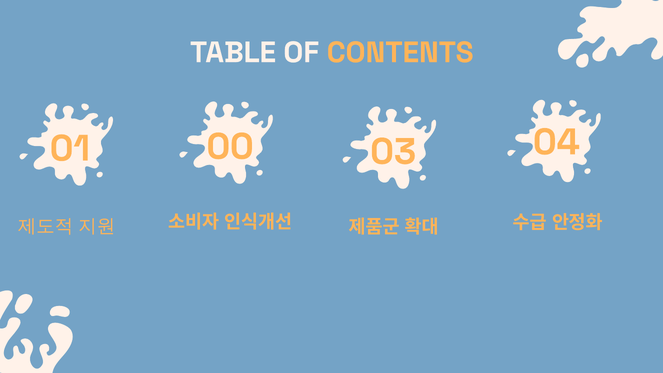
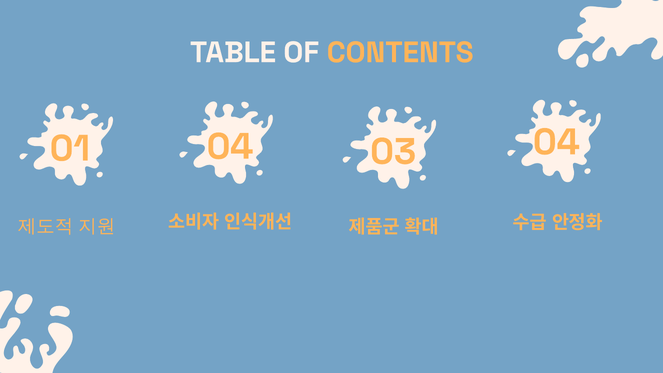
01 00: 00 -> 04
